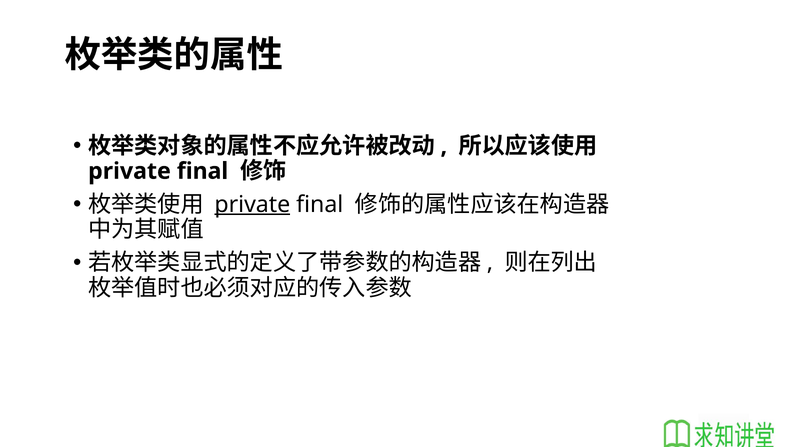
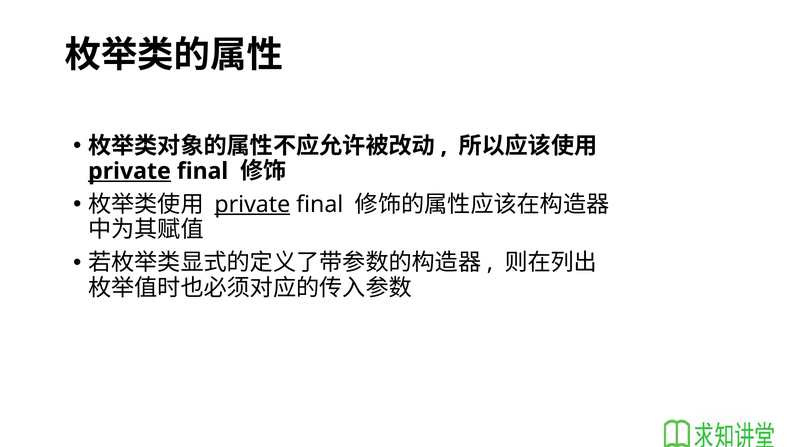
private at (129, 171) underline: none -> present
